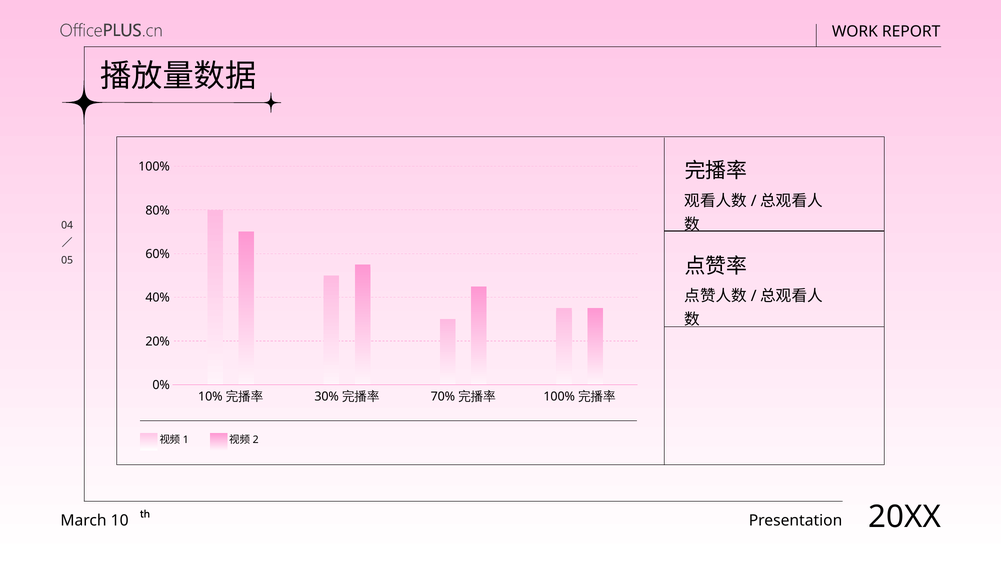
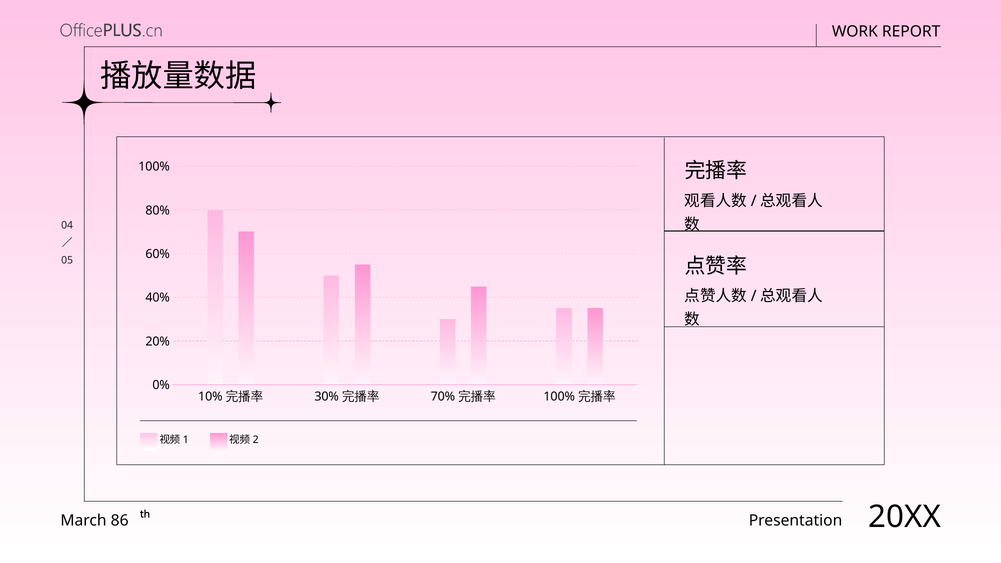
10: 10 -> 86
